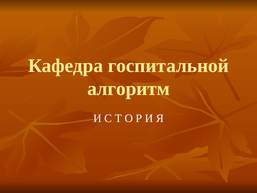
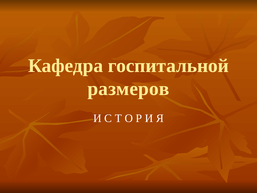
алгоритм: алгоритм -> размеров
